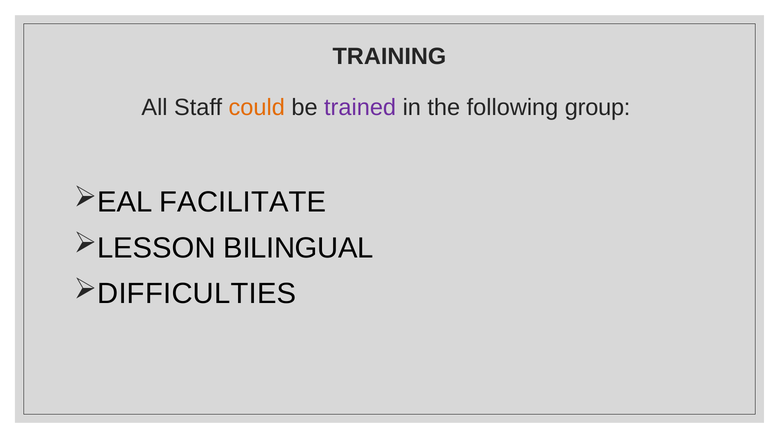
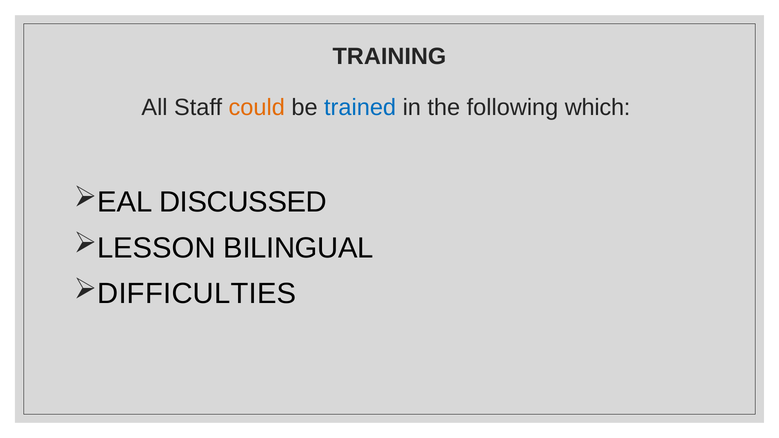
trained colour: purple -> blue
group: group -> which
FACILITATE: FACILITATE -> DISCUSSED
